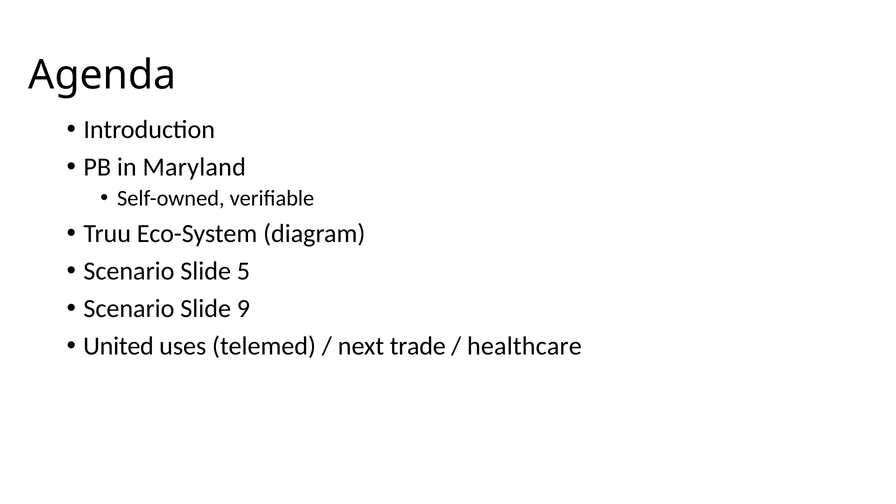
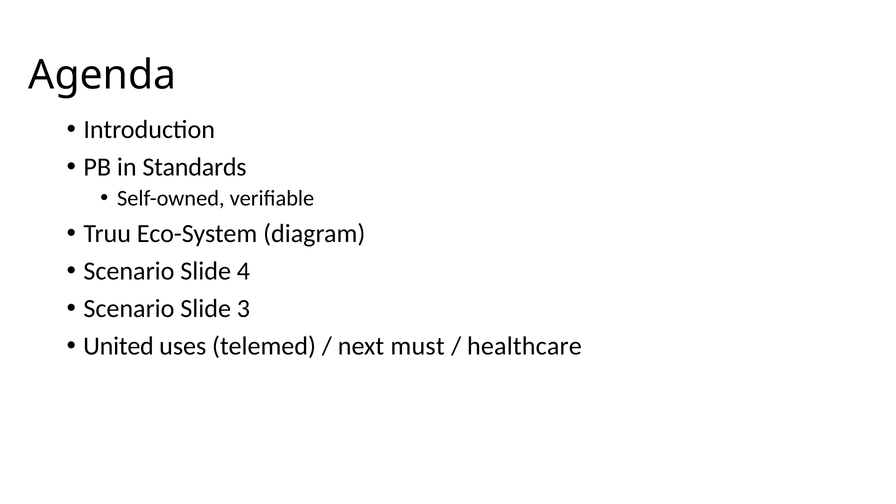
Maryland: Maryland -> Standards
5: 5 -> 4
9: 9 -> 3
trade: trade -> must
